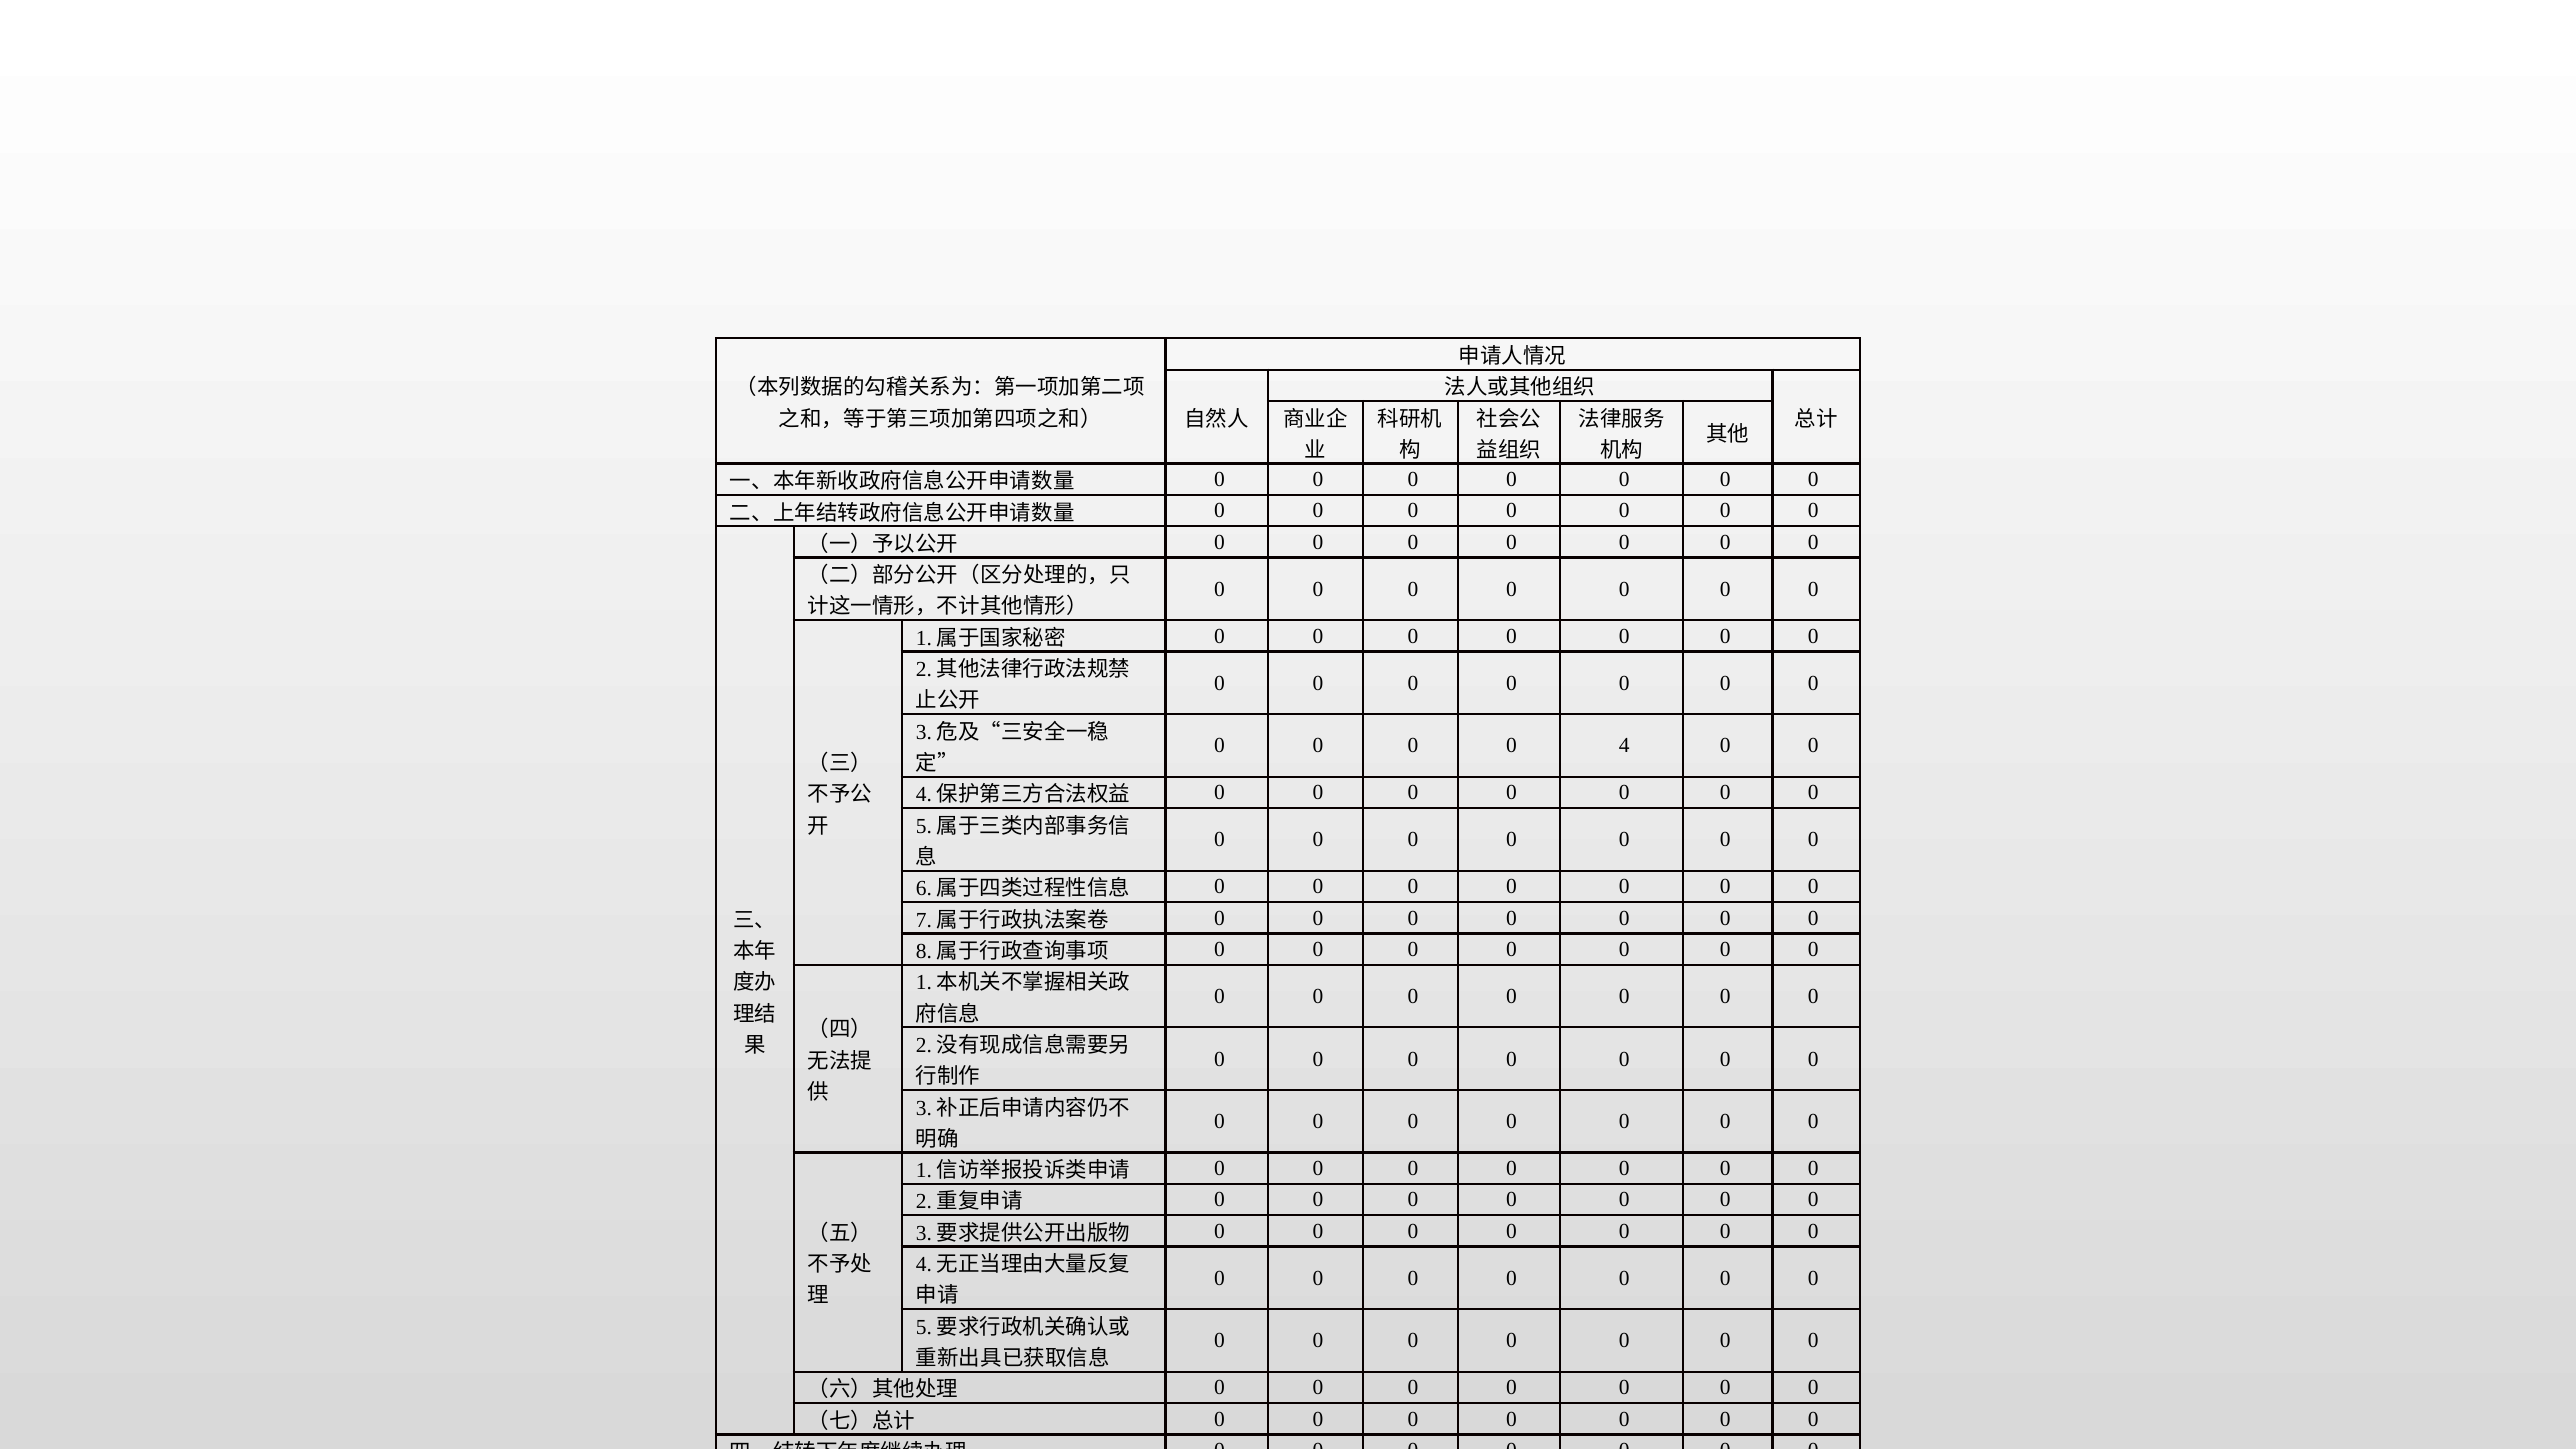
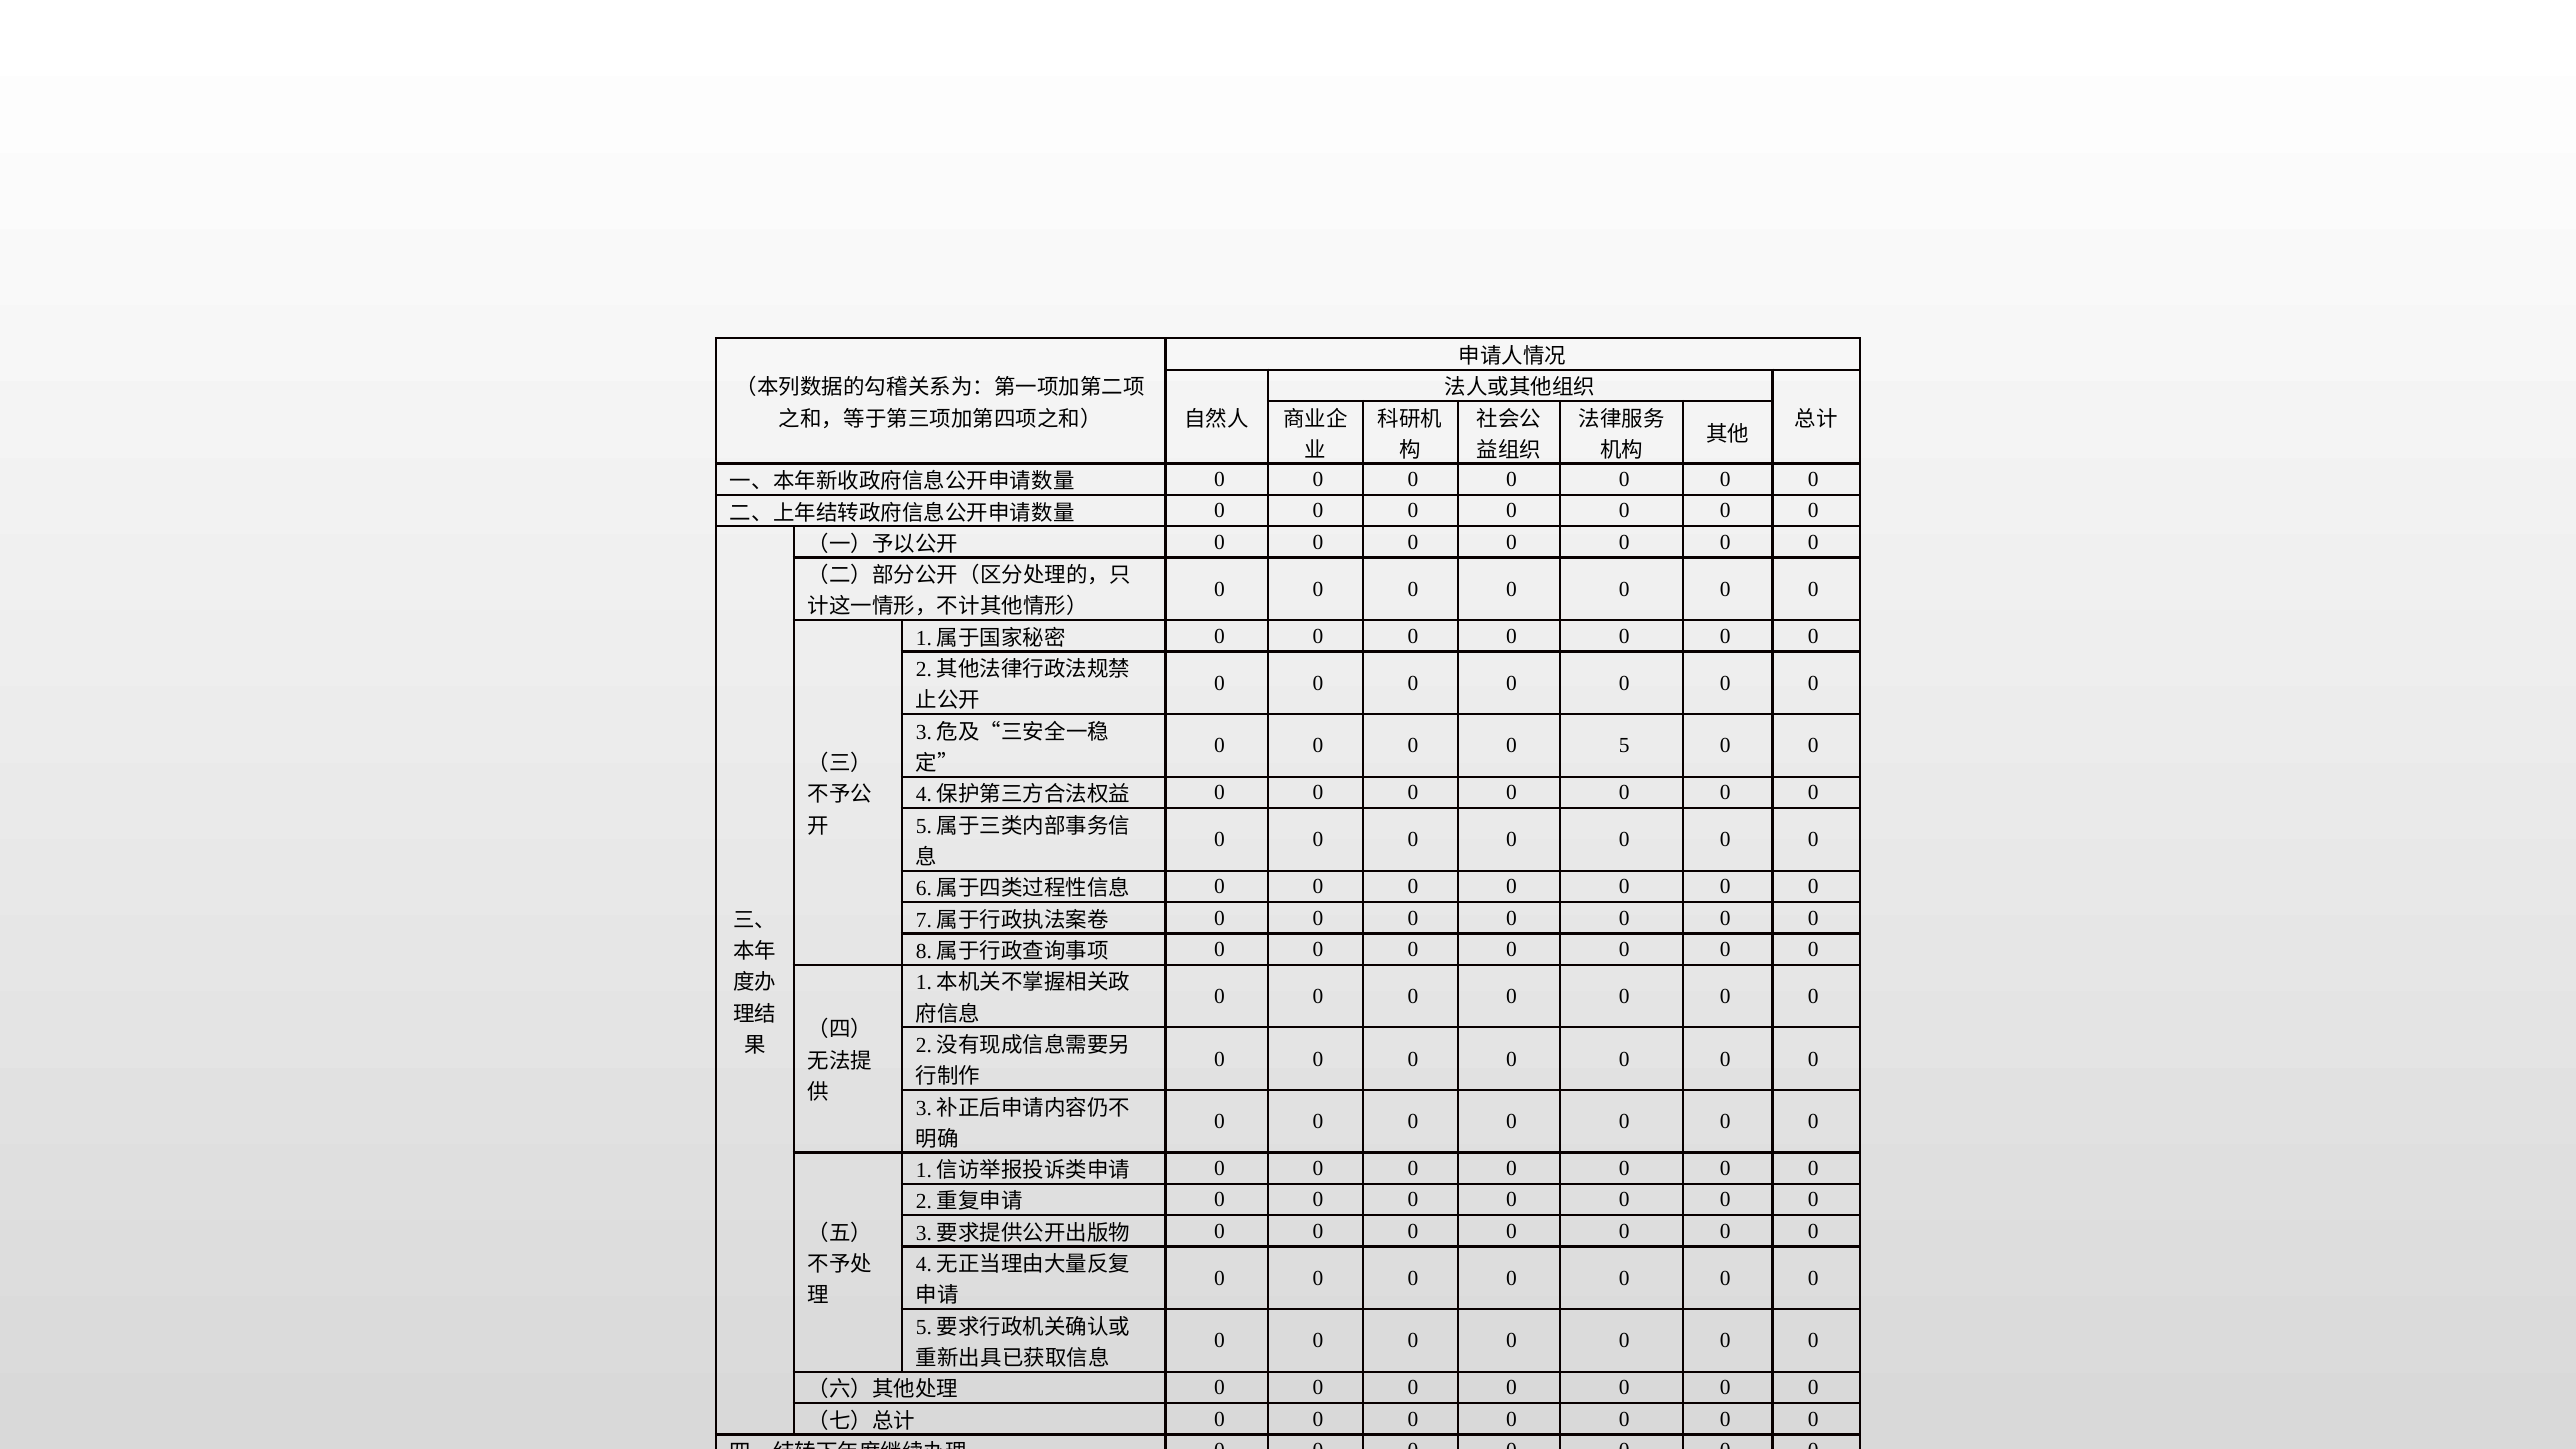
4: 4 -> 5
